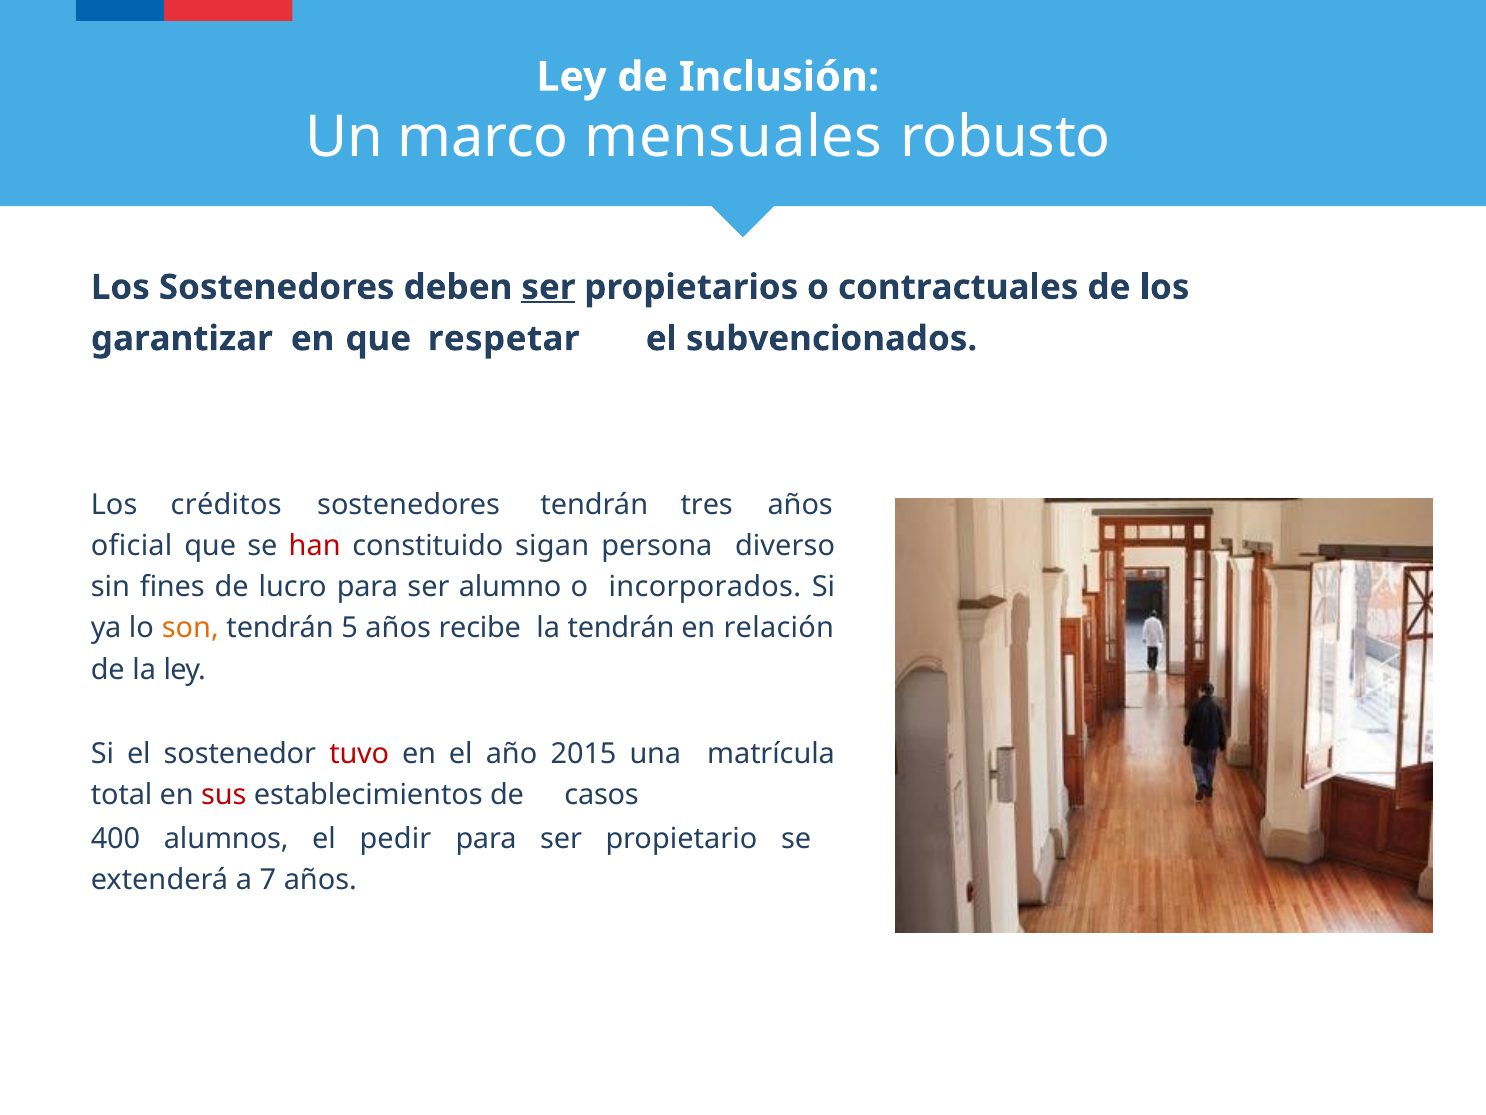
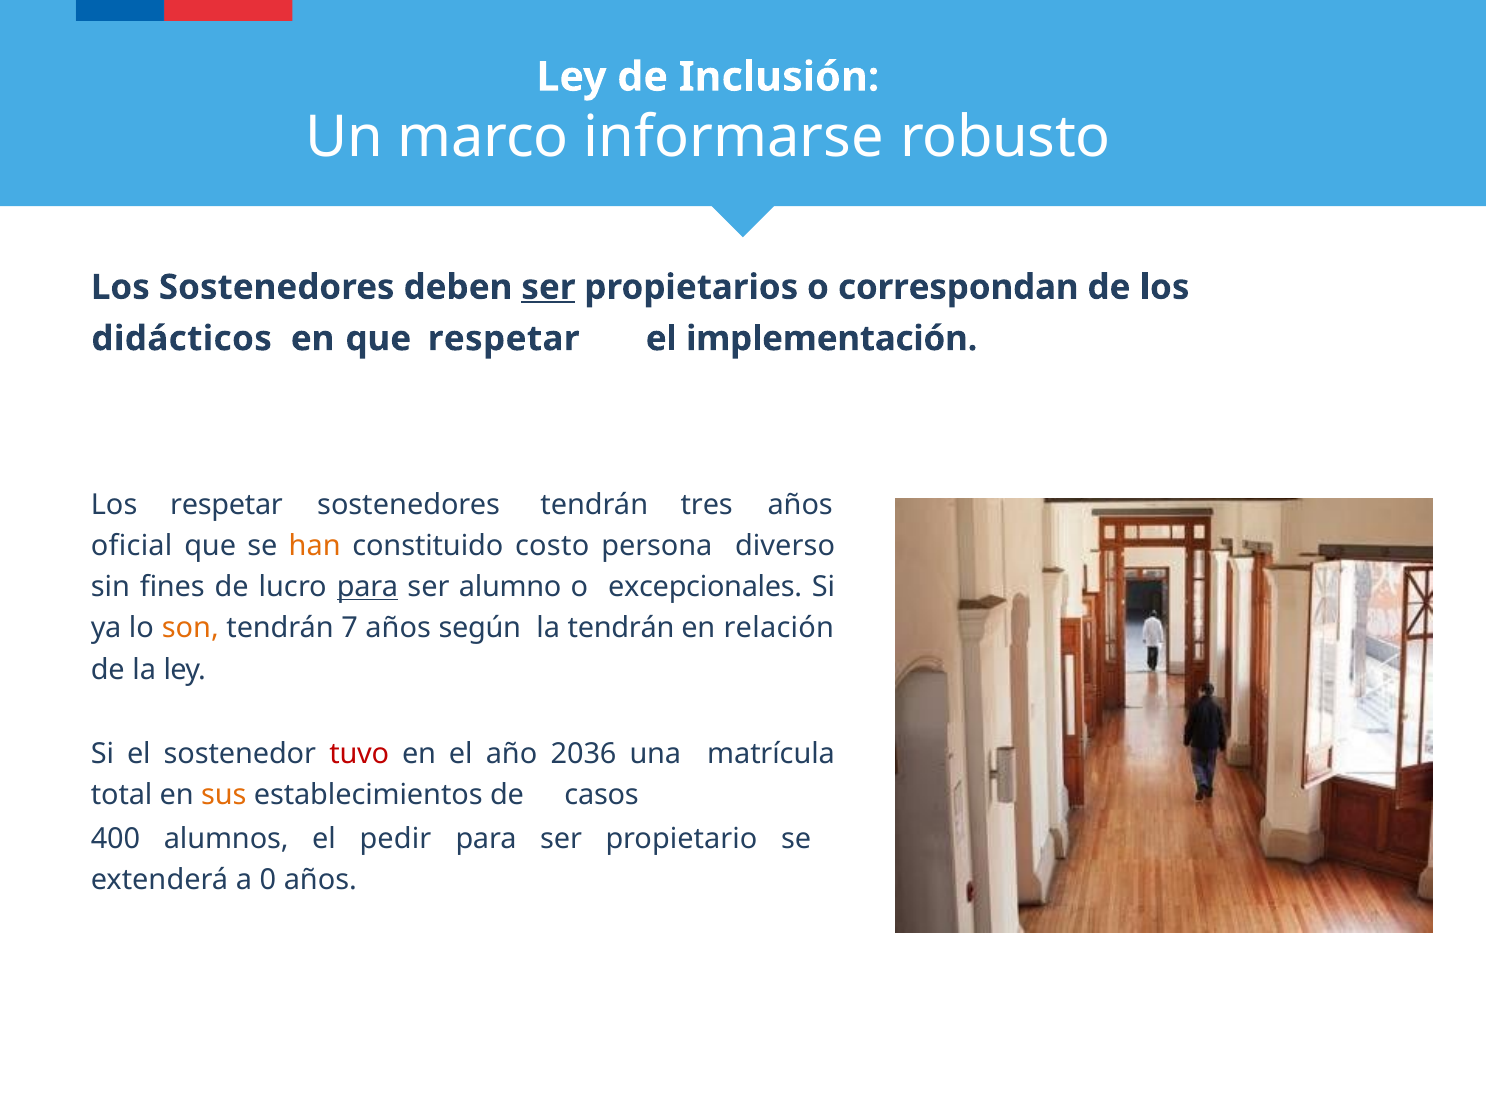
mensuales: mensuales -> informarse
contractuales: contractuales -> correspondan
garantizar: garantizar -> didácticos
subvencionados: subvencionados -> implementación
Los créditos: créditos -> respetar
han colour: red -> orange
sigan: sigan -> costo
para at (368, 587) underline: none -> present
incorporados: incorporados -> excepcionales
5: 5 -> 7
recibe: recibe -> según
2015: 2015 -> 2036
sus colour: red -> orange
7: 7 -> 0
